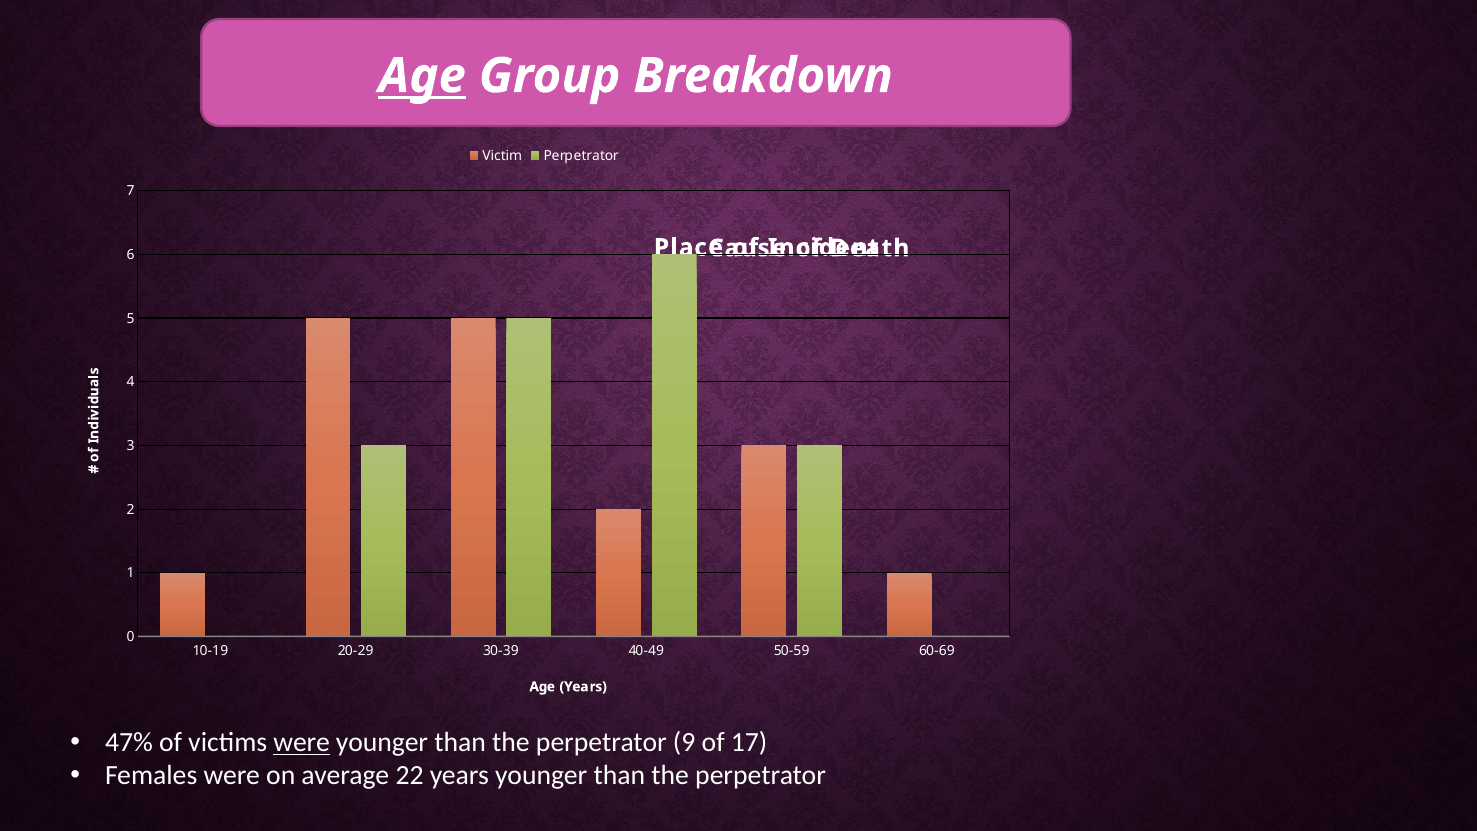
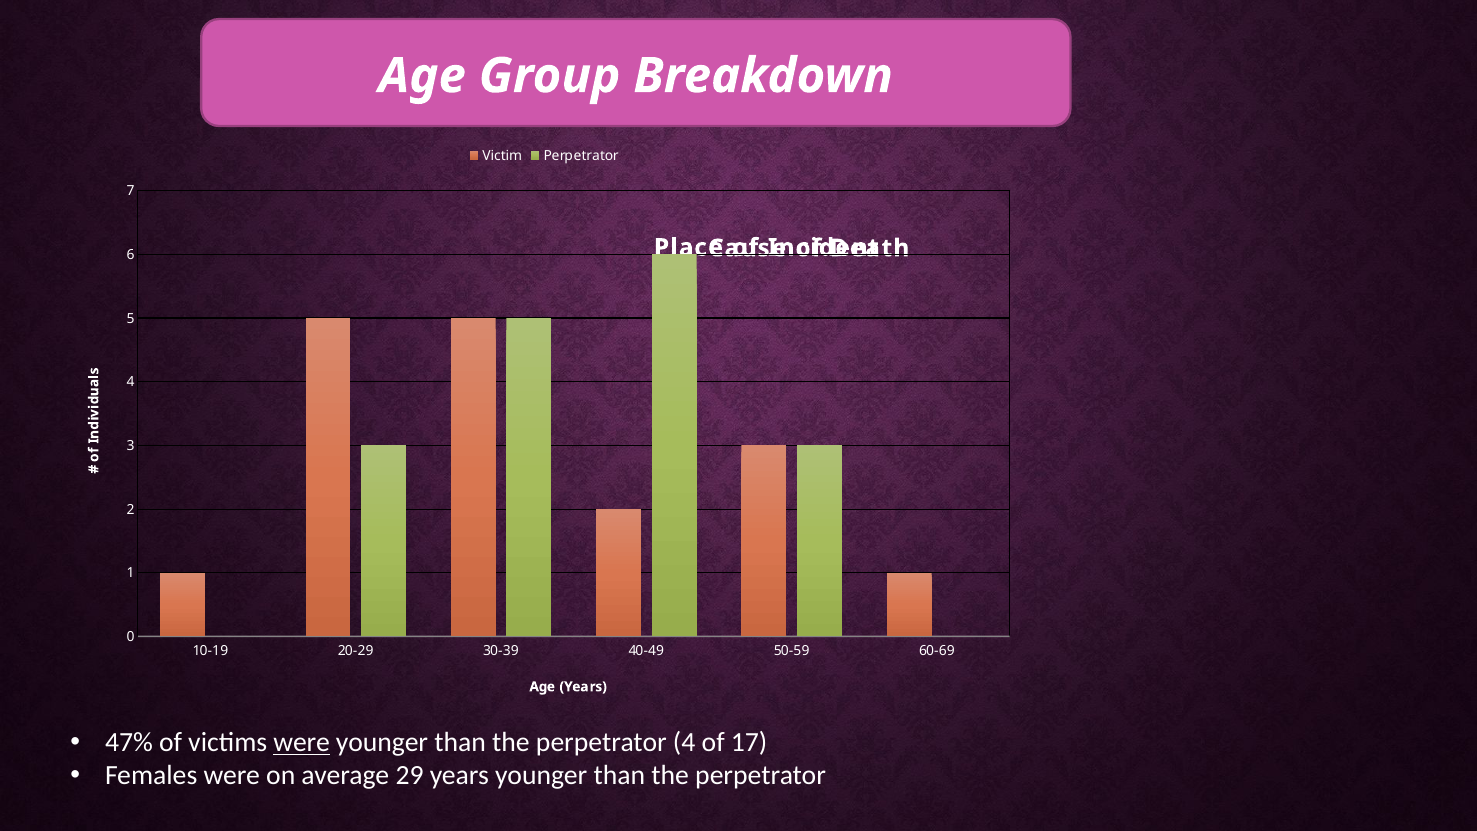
Age at (422, 76) underline: present -> none
perpetrator 9: 9 -> 4
22: 22 -> 29
